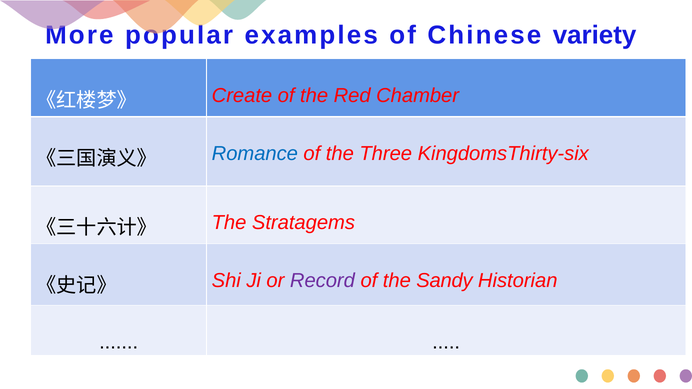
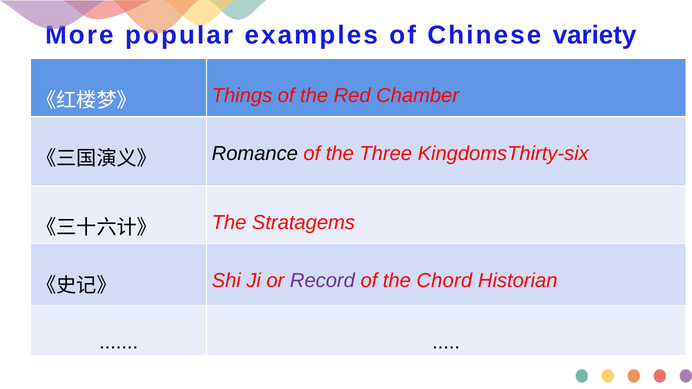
Create: Create -> Things
Romance colour: blue -> black
Sandy: Sandy -> Chord
